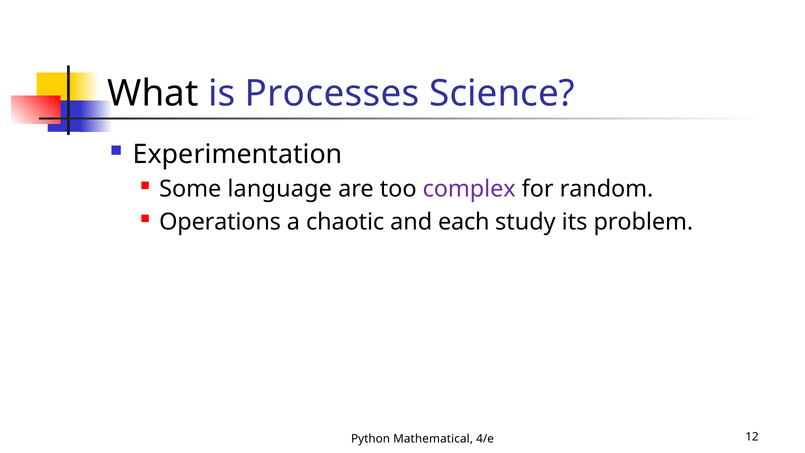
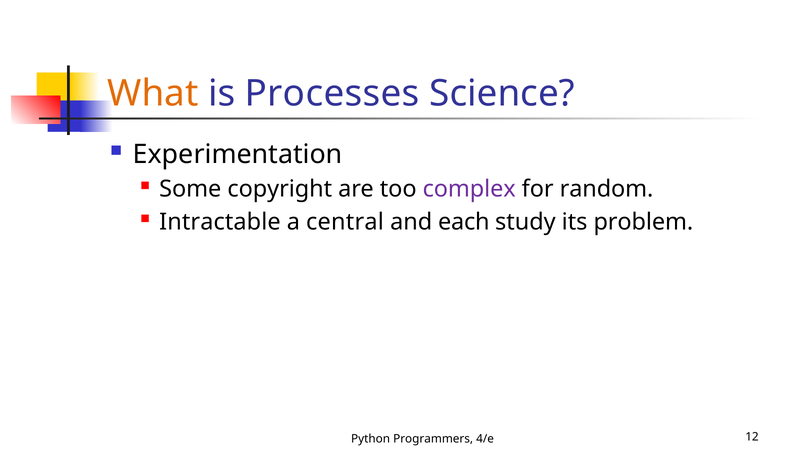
What colour: black -> orange
language: language -> copyright
Operations: Operations -> Intractable
chaotic: chaotic -> central
Mathematical: Mathematical -> Programmers
